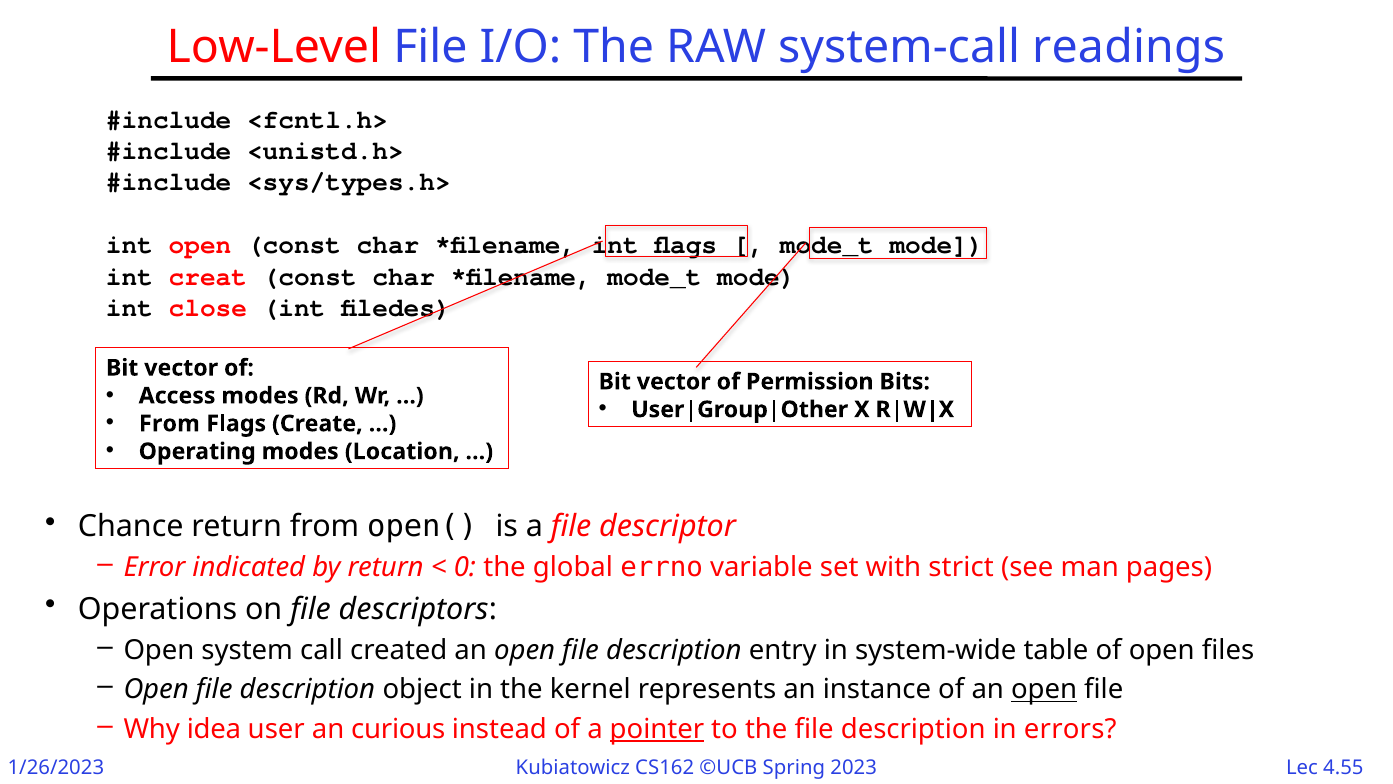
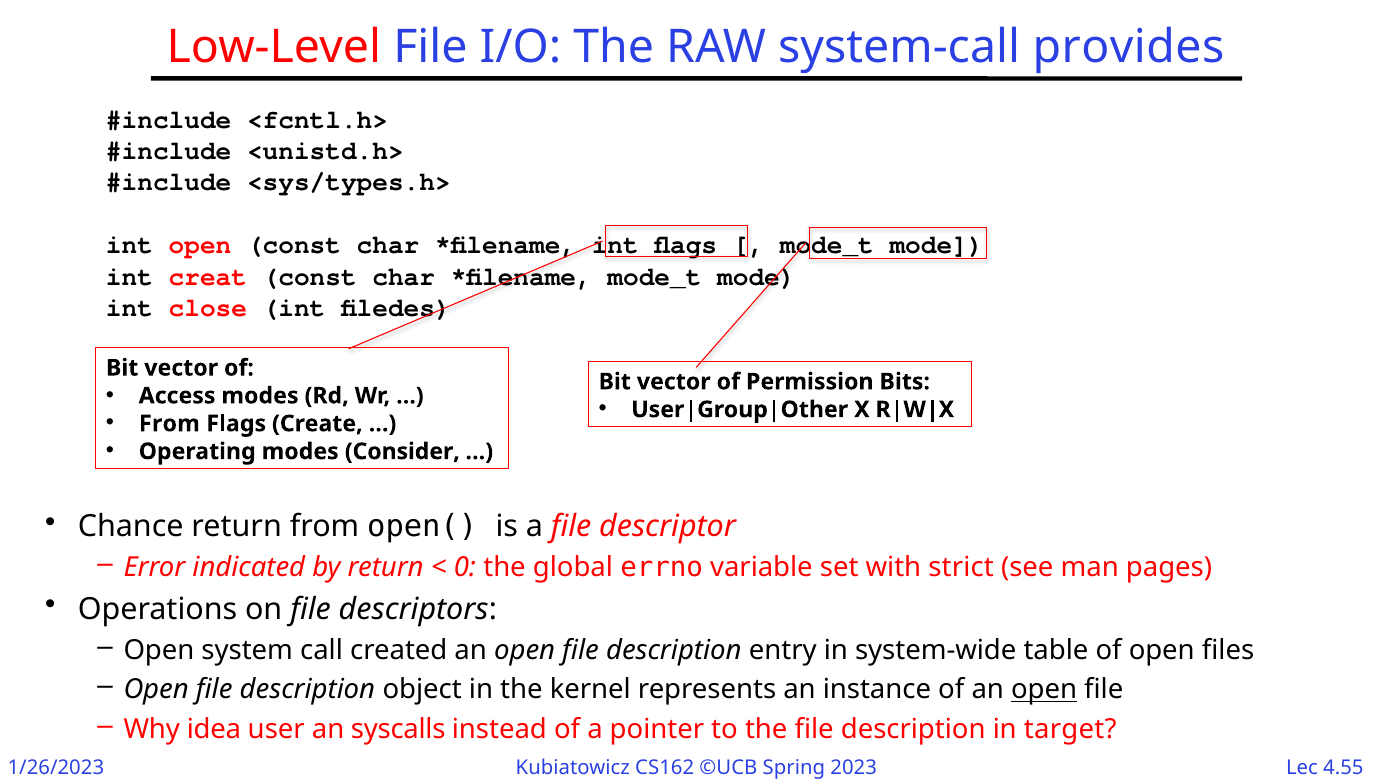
readings: readings -> provides
Location: Location -> Consider
curious: curious -> syscalls
pointer underline: present -> none
errors: errors -> target
